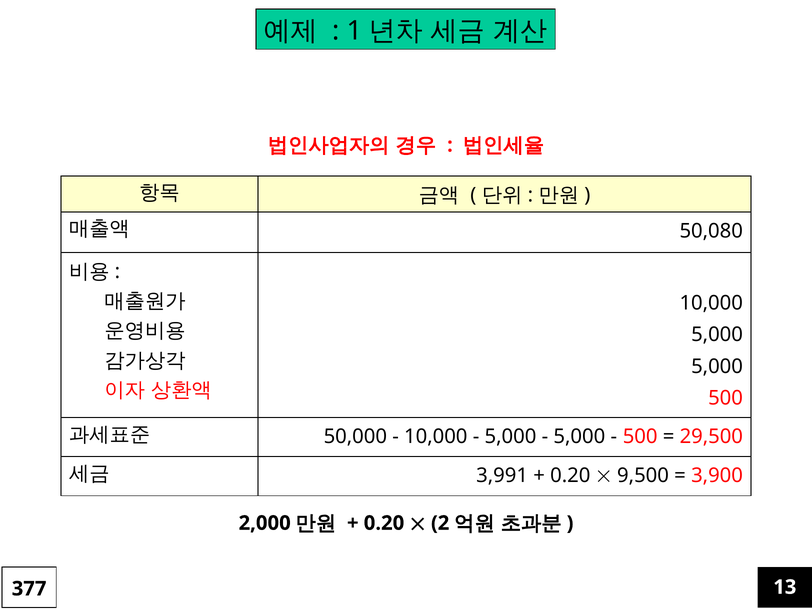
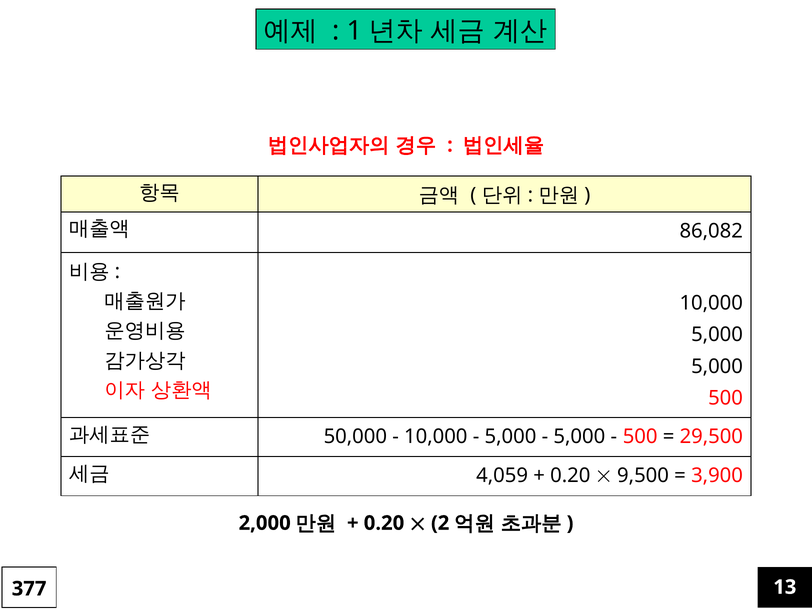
50,080: 50,080 -> 86,082
3,991: 3,991 -> 4,059
